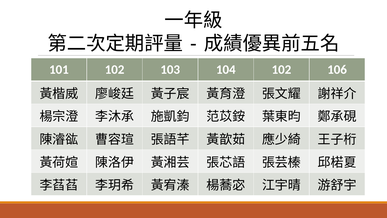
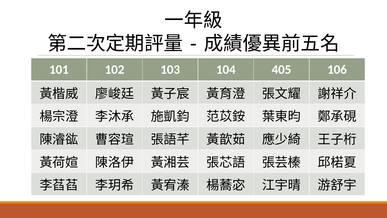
104 102: 102 -> 405
